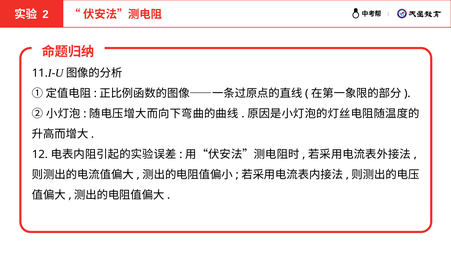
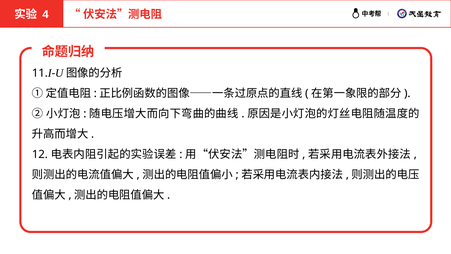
2: 2 -> 4
